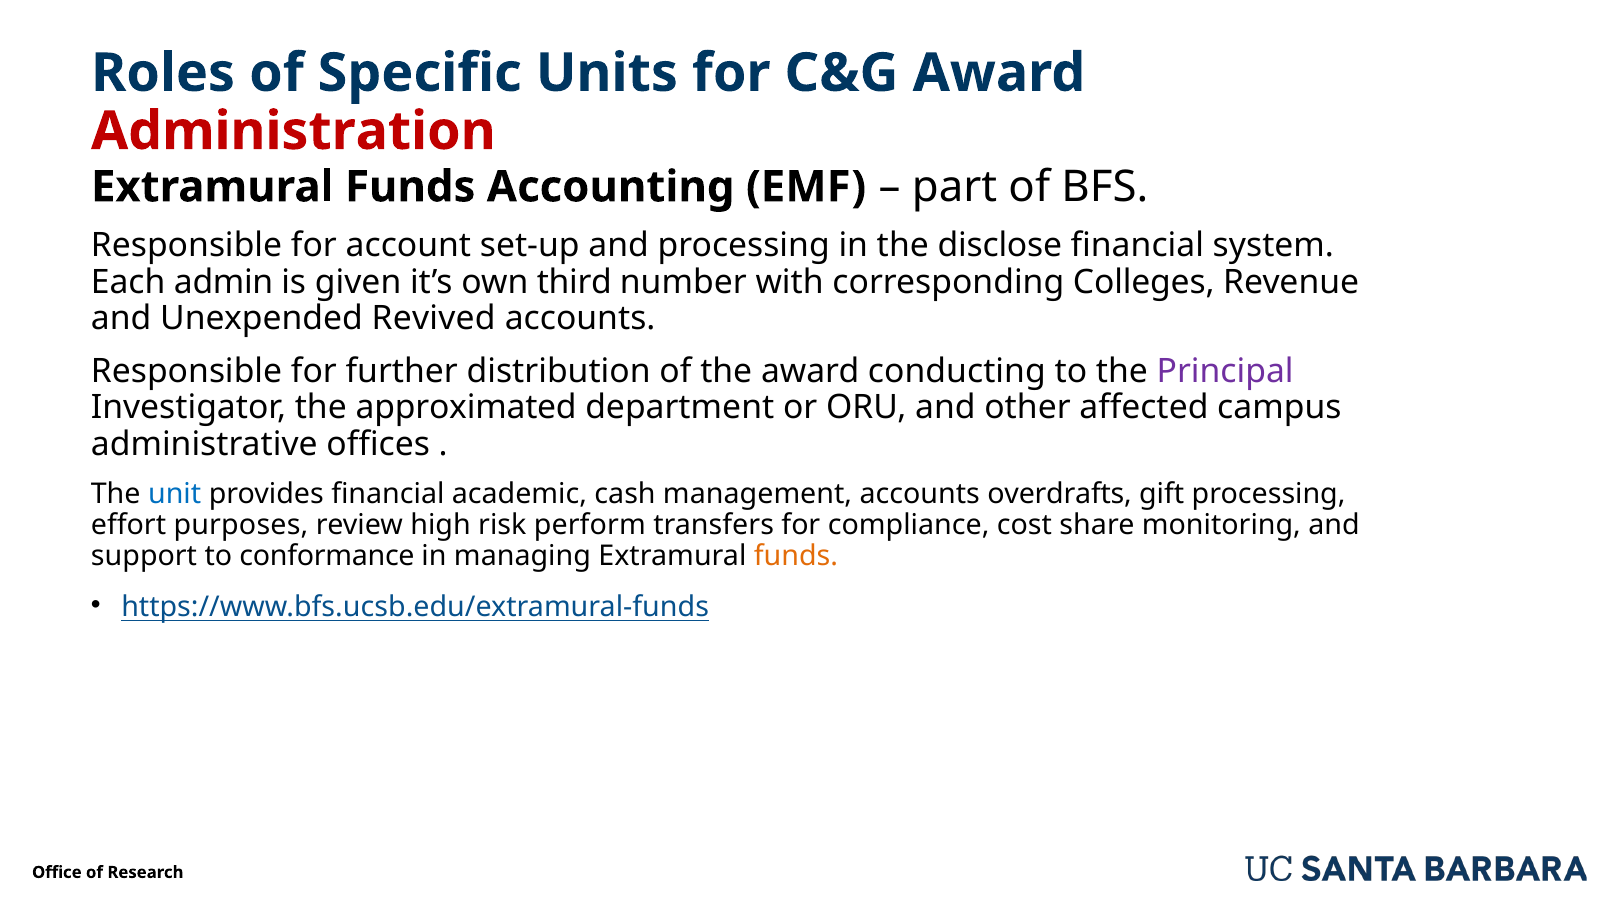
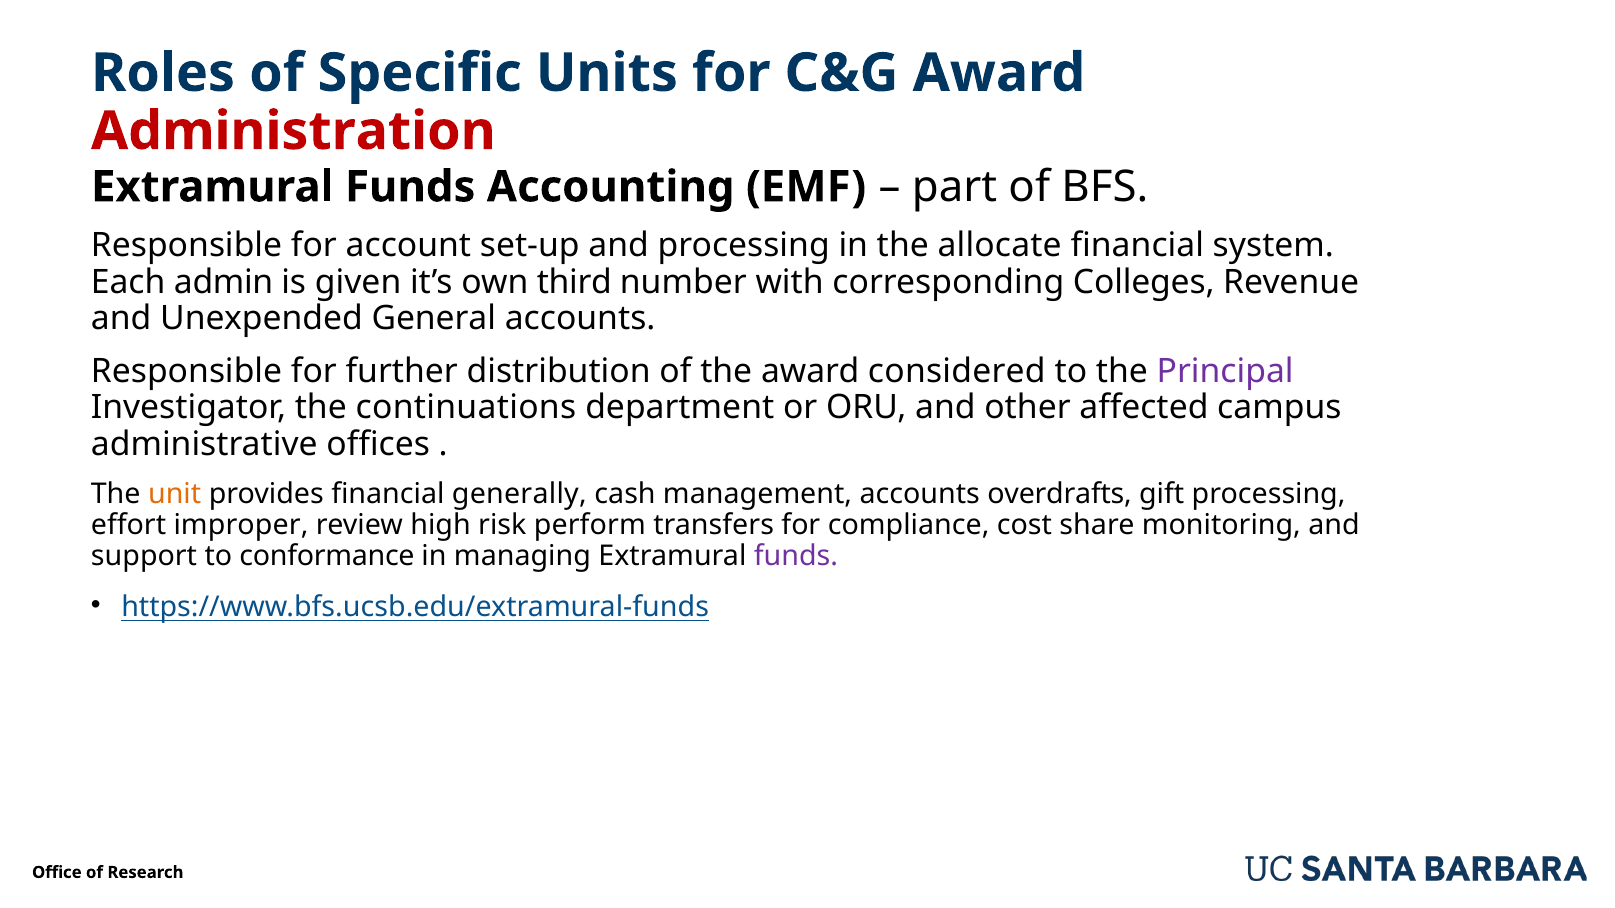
disclose: disclose -> allocate
Revived: Revived -> General
conducting: conducting -> considered
approximated: approximated -> continuations
unit colour: blue -> orange
academic: academic -> generally
purposes: purposes -> improper
funds at (796, 557) colour: orange -> purple
